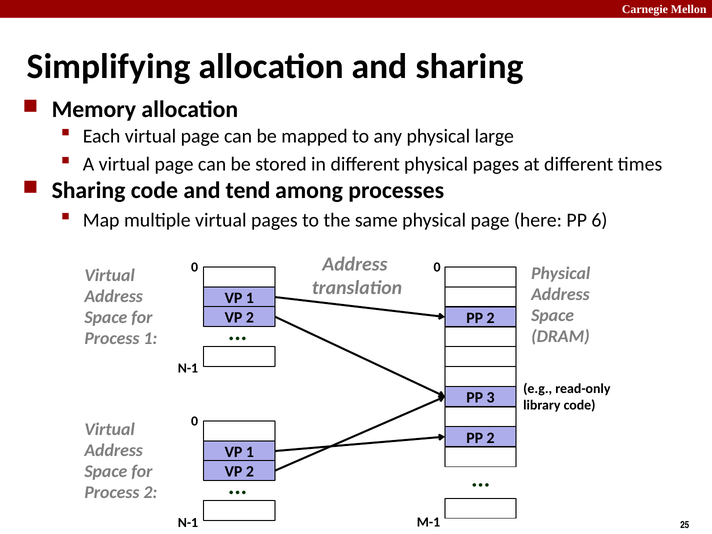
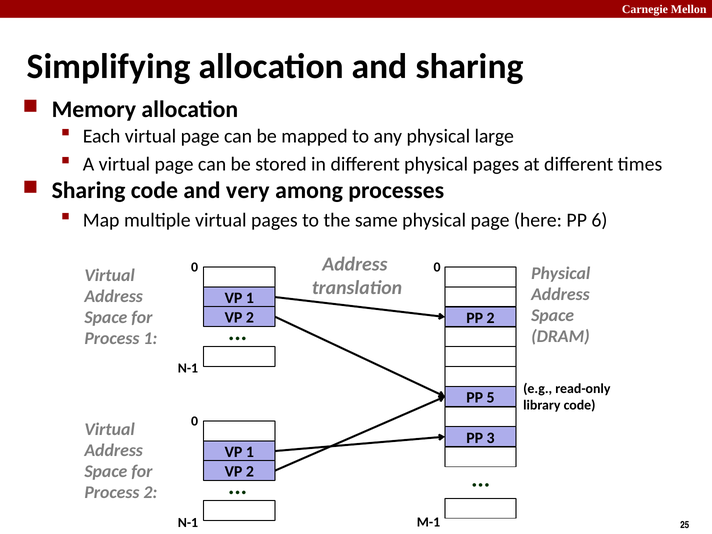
tend: tend -> very
3: 3 -> 5
2 at (491, 438): 2 -> 3
